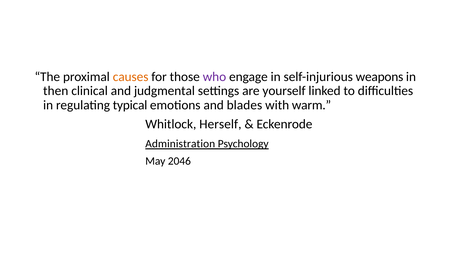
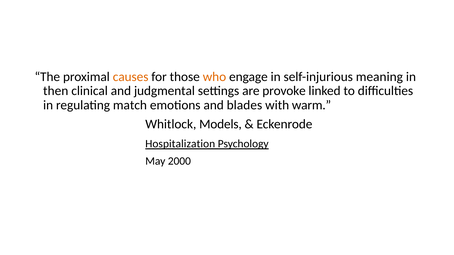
who colour: purple -> orange
weapons: weapons -> meaning
yourself: yourself -> provoke
typical: typical -> match
Herself: Herself -> Models
Administration: Administration -> Hospitalization
2046: 2046 -> 2000
